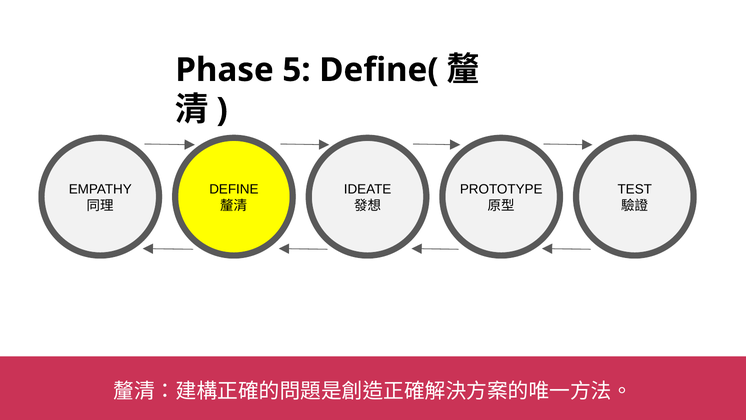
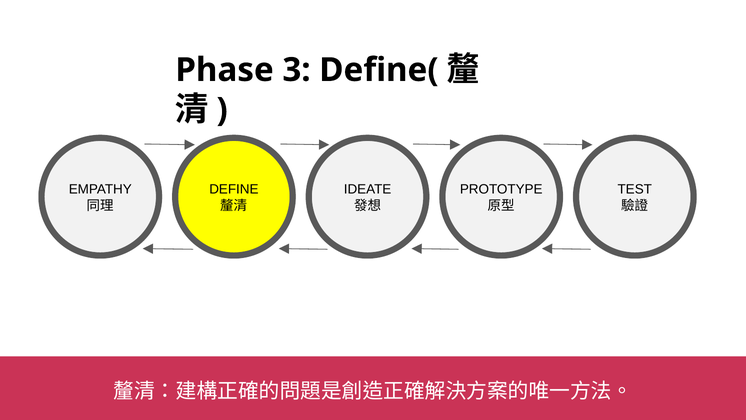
5: 5 -> 3
